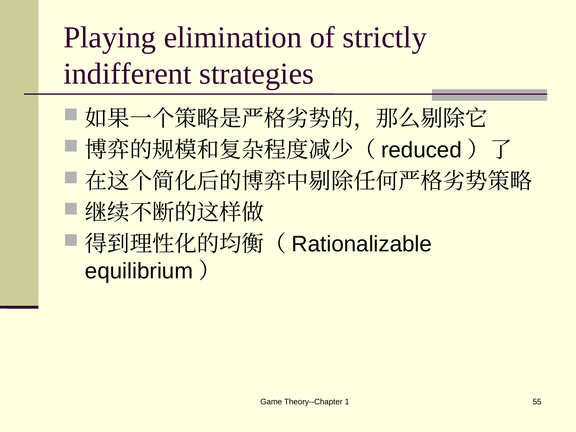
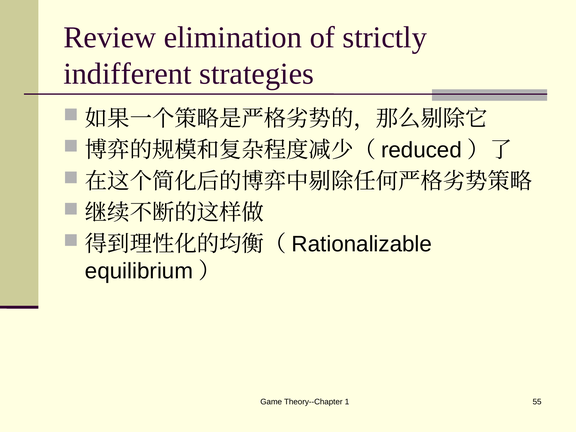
Playing: Playing -> Review
